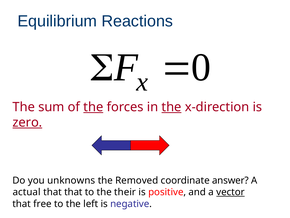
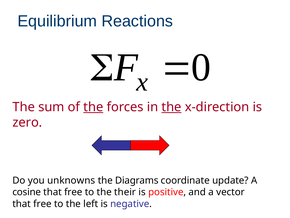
zero underline: present -> none
Removed: Removed -> Diagrams
answer: answer -> update
actual: actual -> cosine
that at (73, 192): that -> free
vector underline: present -> none
